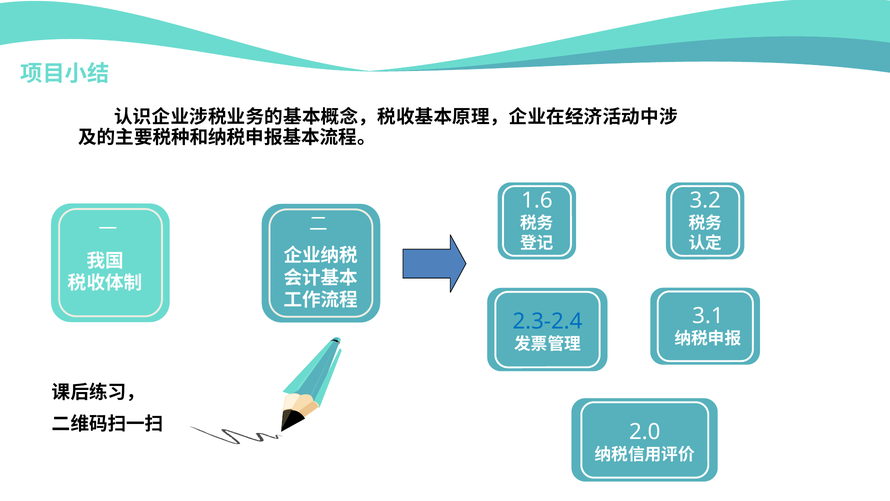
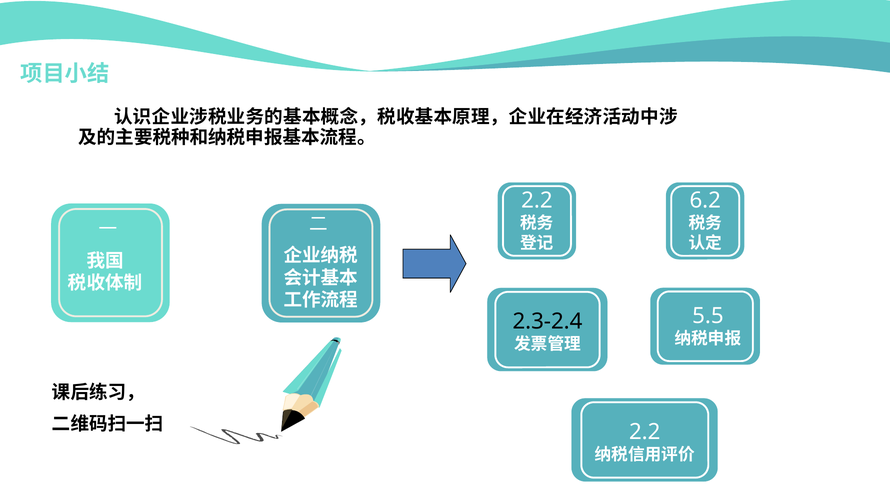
1.6 at (537, 200): 1.6 -> 2.2
3.2: 3.2 -> 6.2
3.1: 3.1 -> 5.5
2.3-2.4 colour: blue -> black
2.0 at (645, 431): 2.0 -> 2.2
